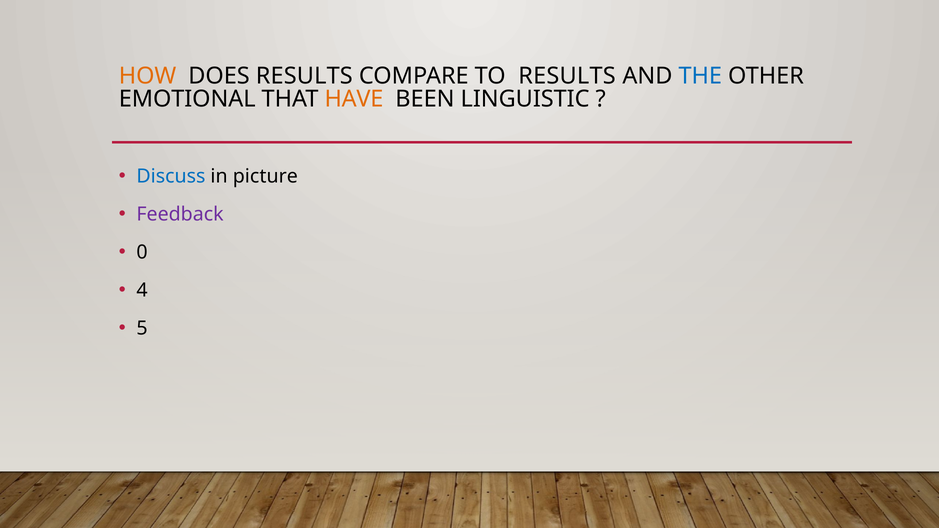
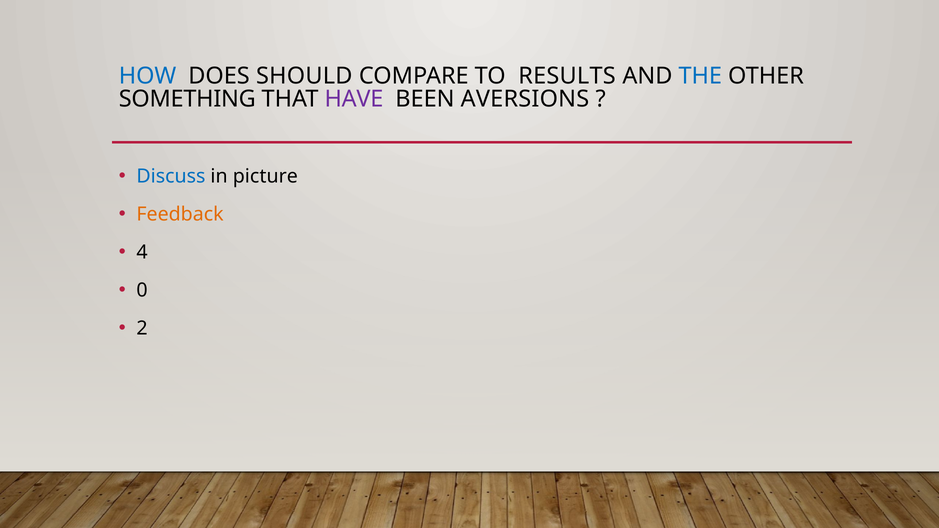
HOW colour: orange -> blue
DOES RESULTS: RESULTS -> SHOULD
EMOTIONAL: EMOTIONAL -> SOMETHING
HAVE colour: orange -> purple
LINGUISTIC: LINGUISTIC -> AVERSIONS
Feedback colour: purple -> orange
0: 0 -> 4
4: 4 -> 0
5: 5 -> 2
